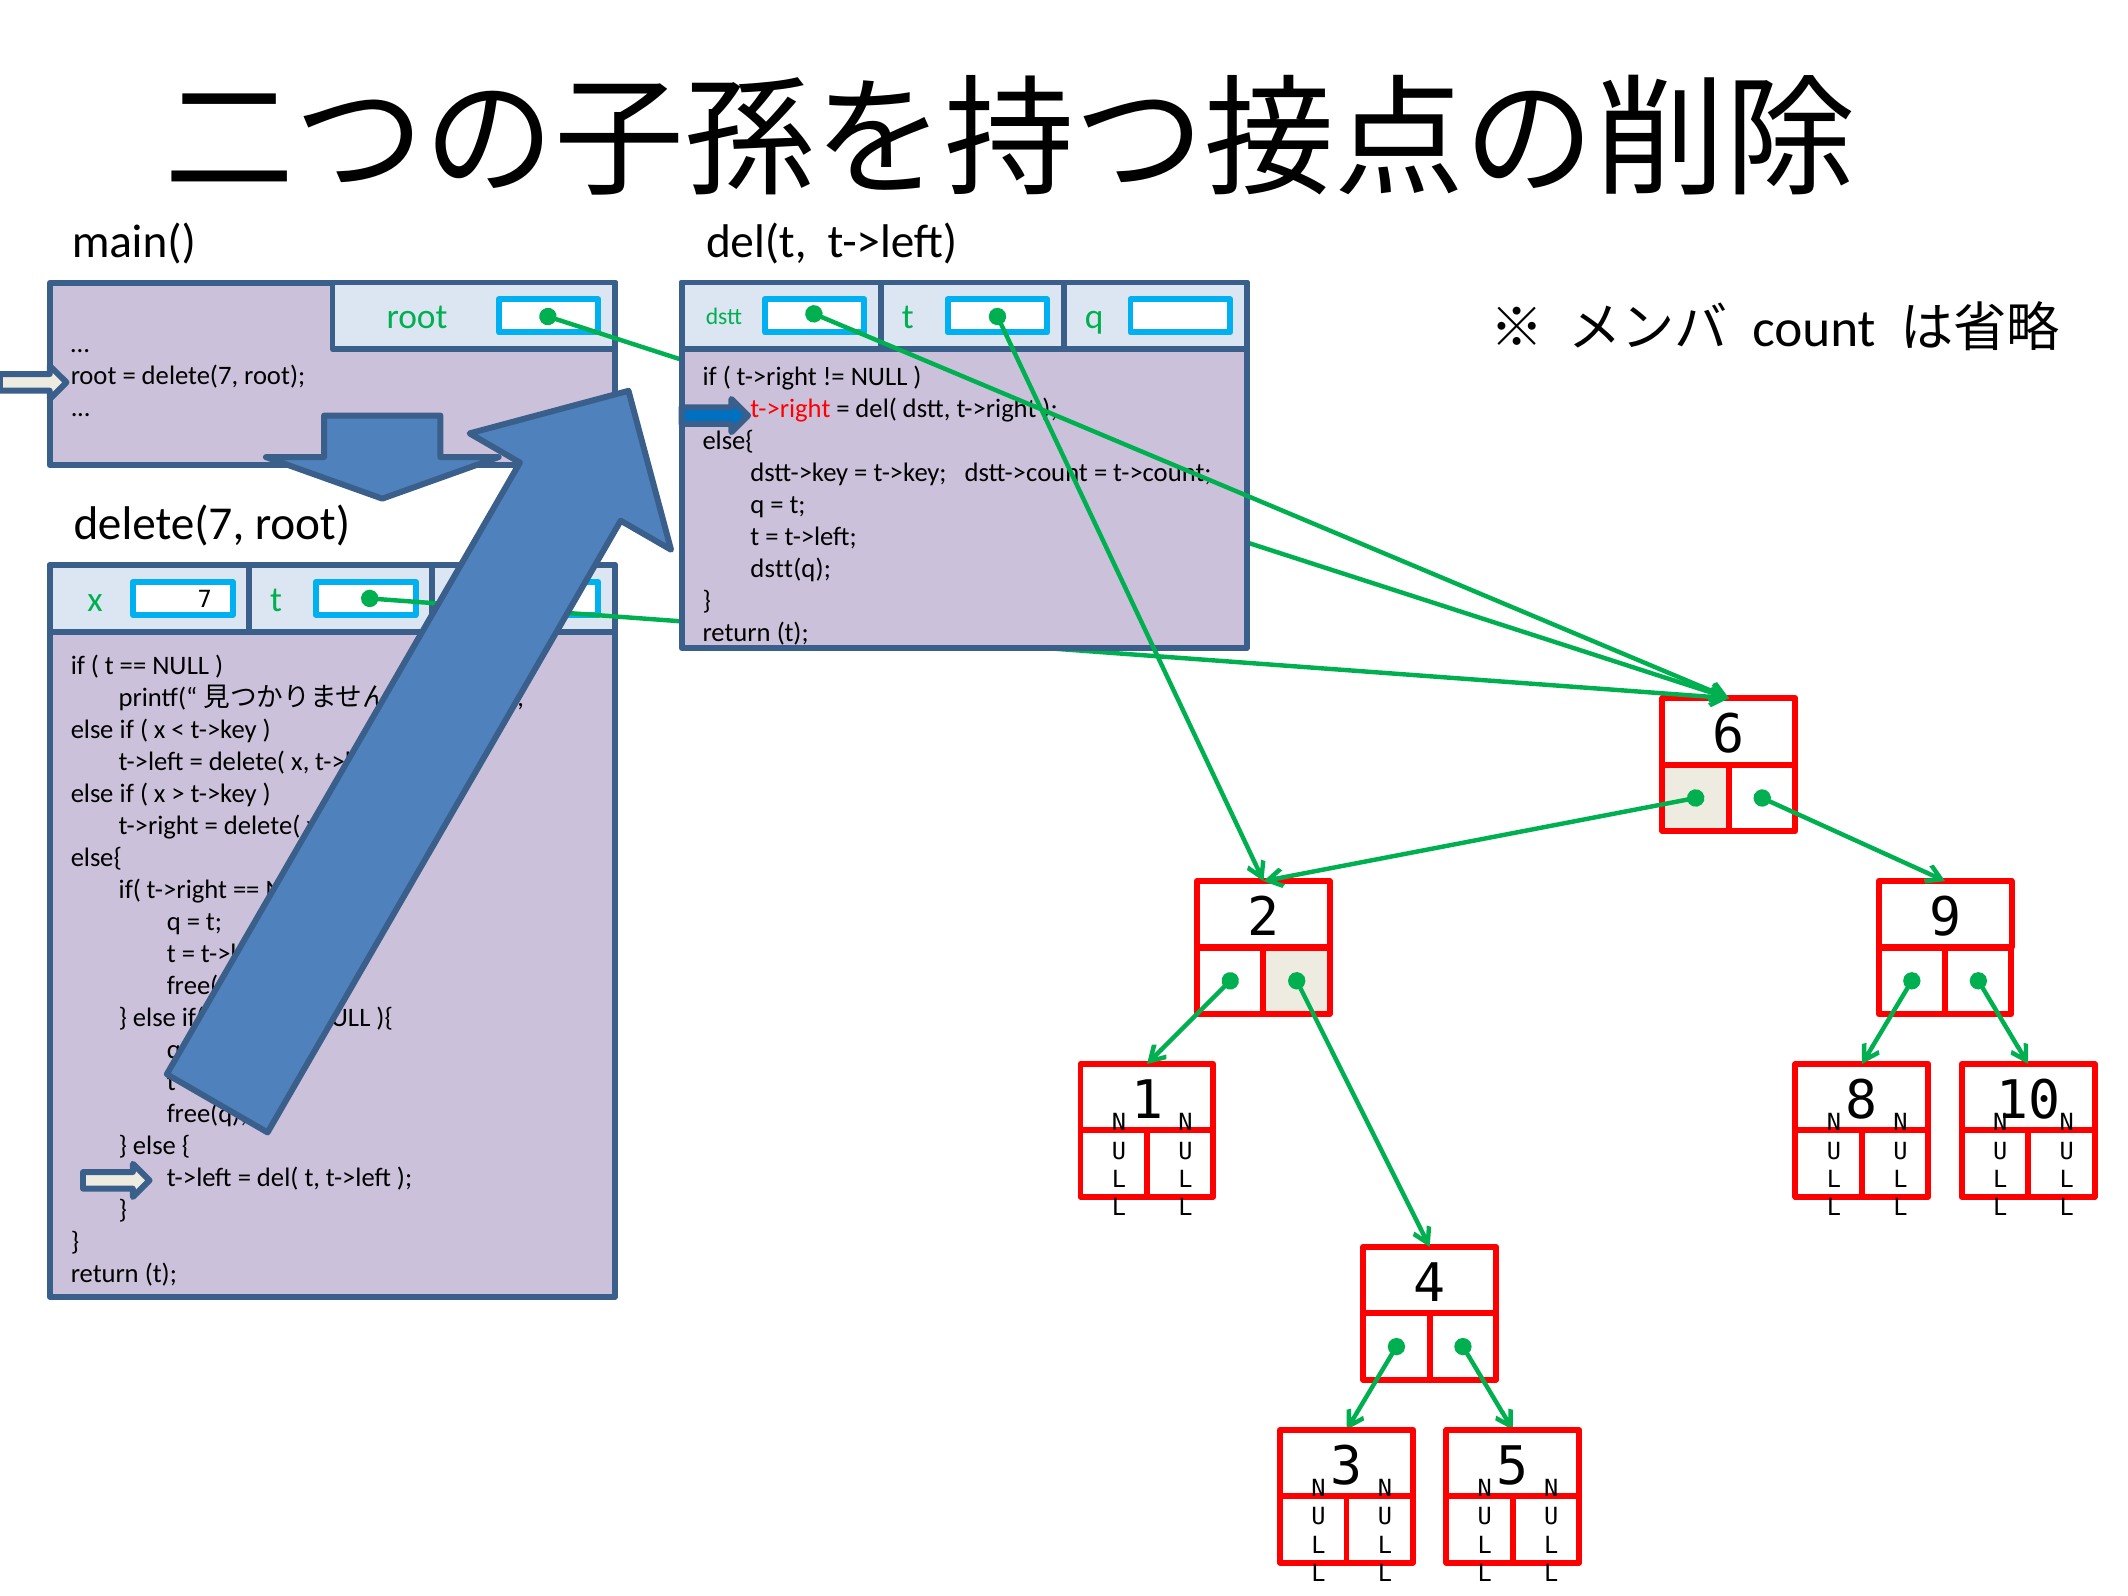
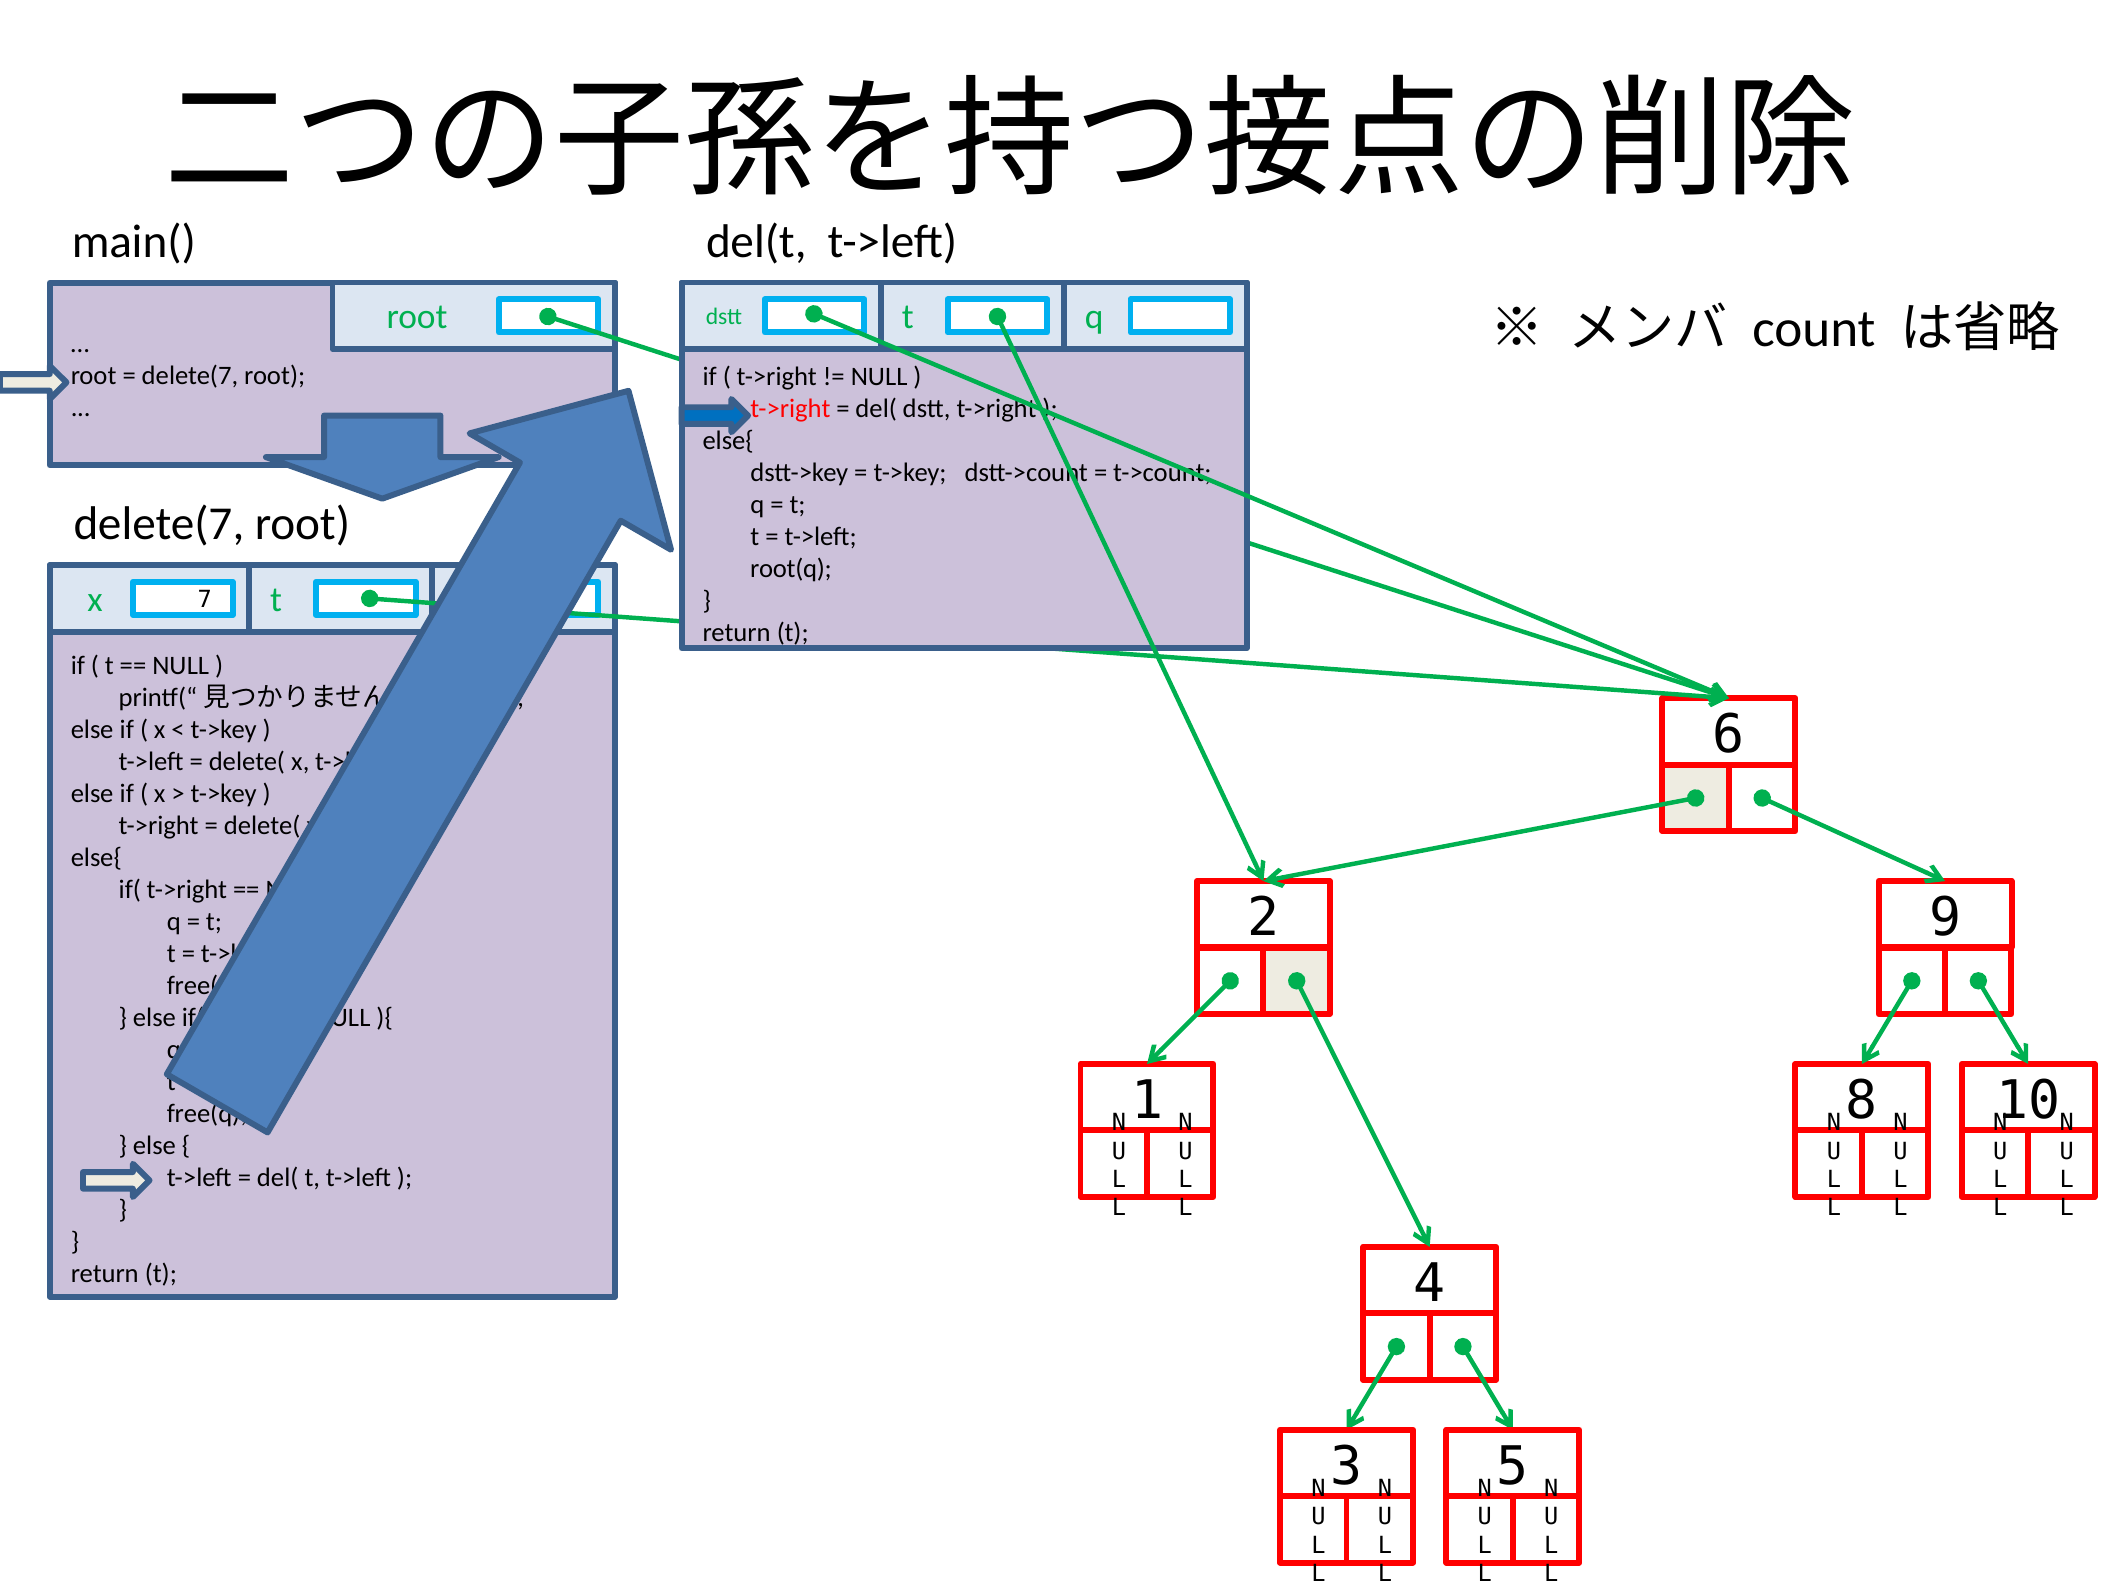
dstt(q: dstt(q -> root(q
